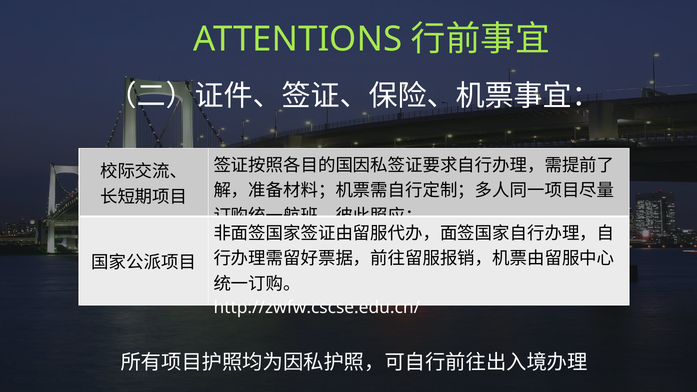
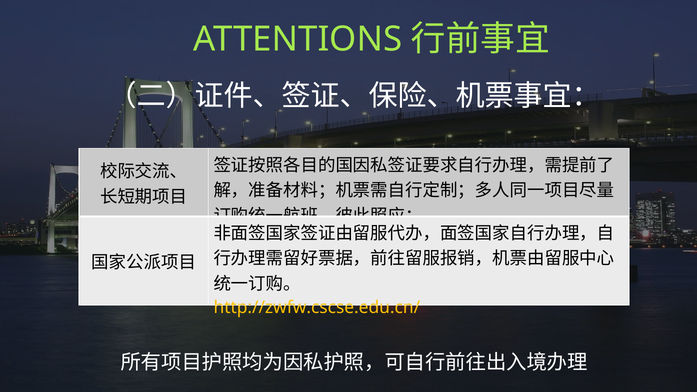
http://zwfw.cscse.edu.cn/ colour: white -> yellow
